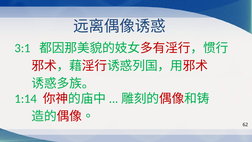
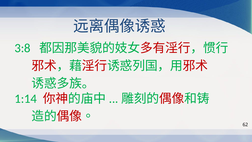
3:1: 3:1 -> 3:8
